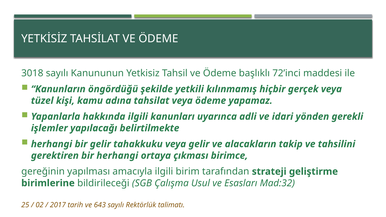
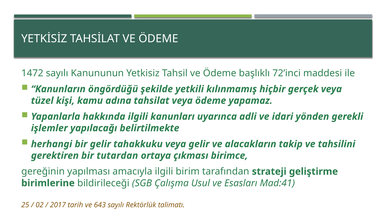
3018: 3018 -> 1472
bir herhangi: herhangi -> tutardan
Mad:32: Mad:32 -> Mad:41
